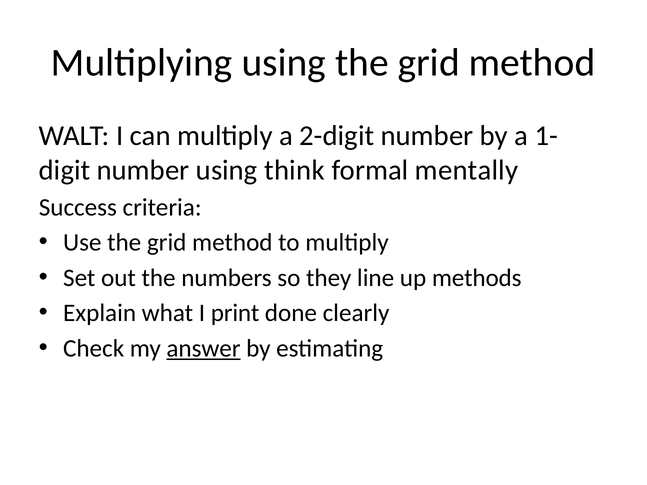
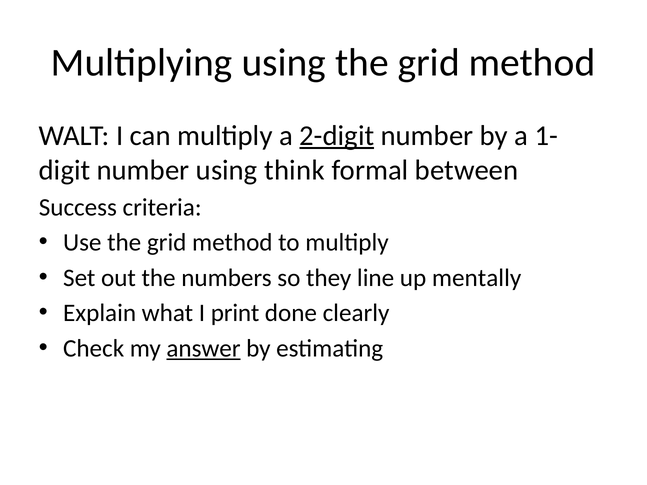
2-digit underline: none -> present
mentally: mentally -> between
methods: methods -> mentally
